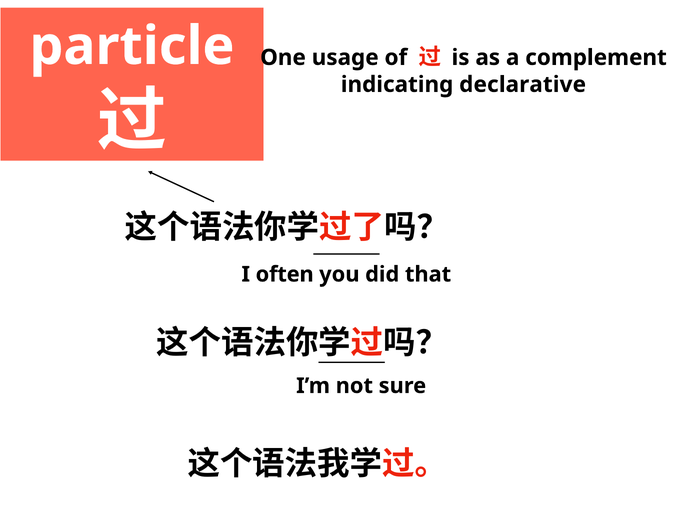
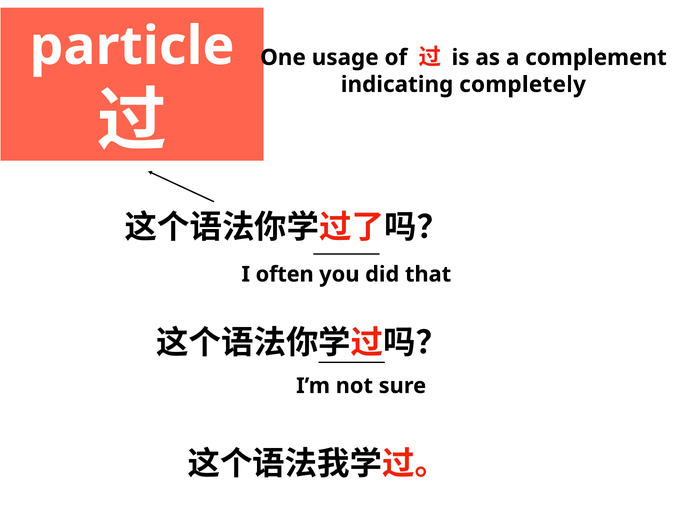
declarative: declarative -> completely
